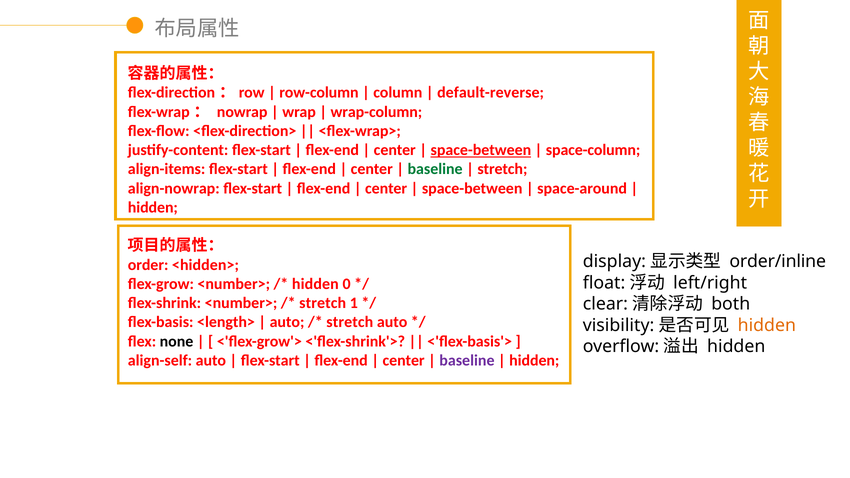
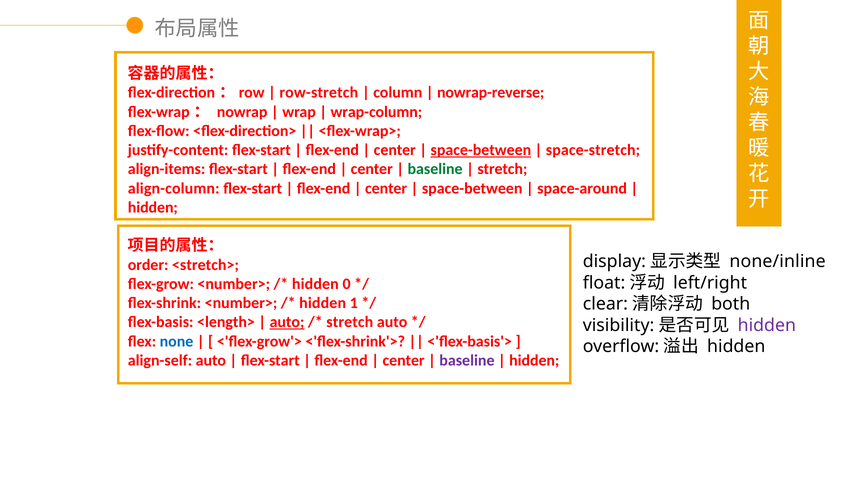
row-column: row-column -> row-stretch
default-reverse: default-reverse -> nowrap-reverse
space-column: space-column -> space-stretch
align-nowrap: align-nowrap -> align-column
order/inline: order/inline -> none/inline
<hidden>: <hidden> -> <stretch>
stretch at (323, 303): stretch -> hidden
auto at (287, 322) underline: none -> present
hidden at (767, 325) colour: orange -> purple
none colour: black -> blue
